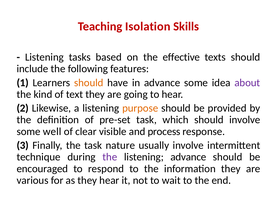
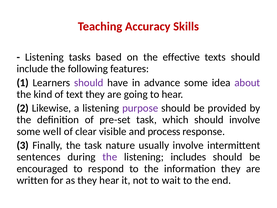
Isolation: Isolation -> Accuracy
should at (89, 83) colour: orange -> purple
purpose colour: orange -> purple
technique: technique -> sentences
listening advance: advance -> includes
various: various -> written
